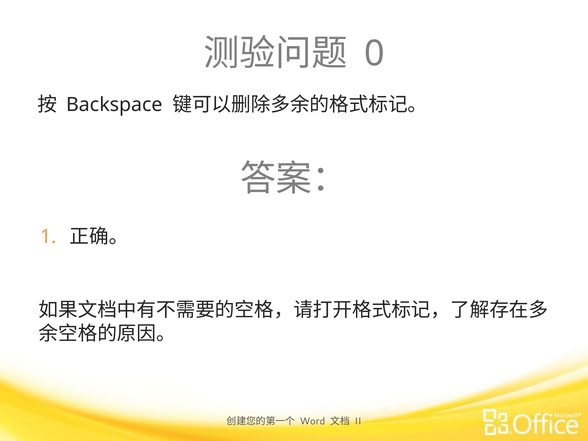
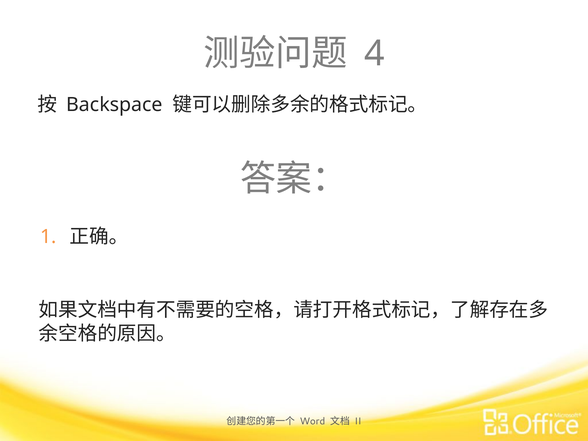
0: 0 -> 4
